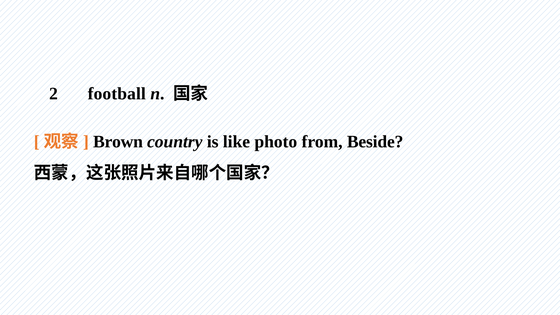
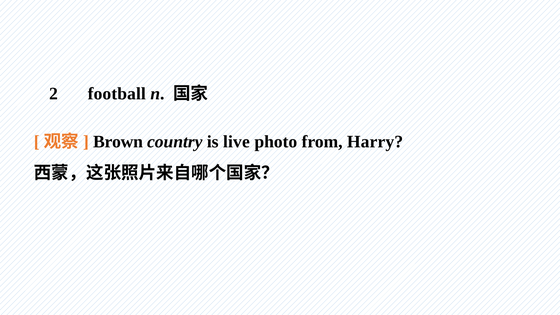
like: like -> live
Beside: Beside -> Harry
